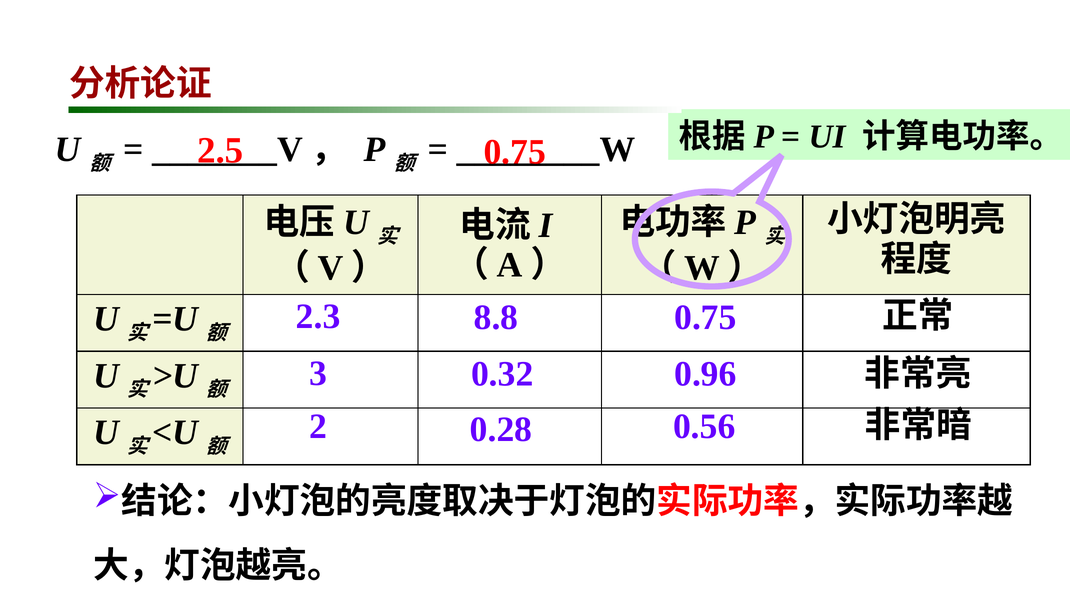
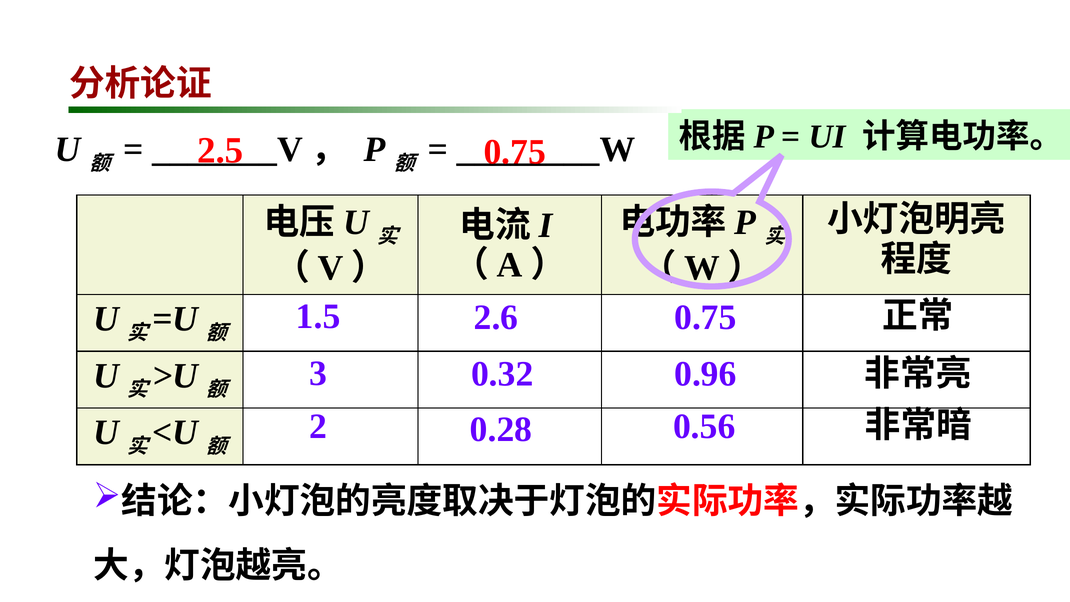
2.3: 2.3 -> 1.5
8.8: 8.8 -> 2.6
